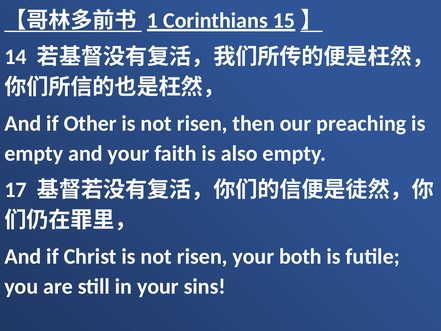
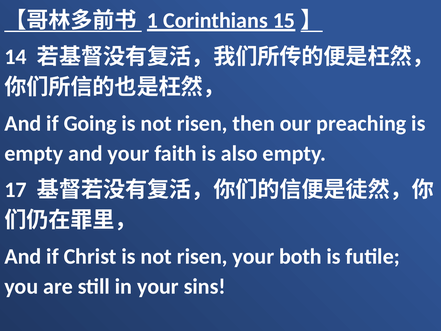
Other: Other -> Going
